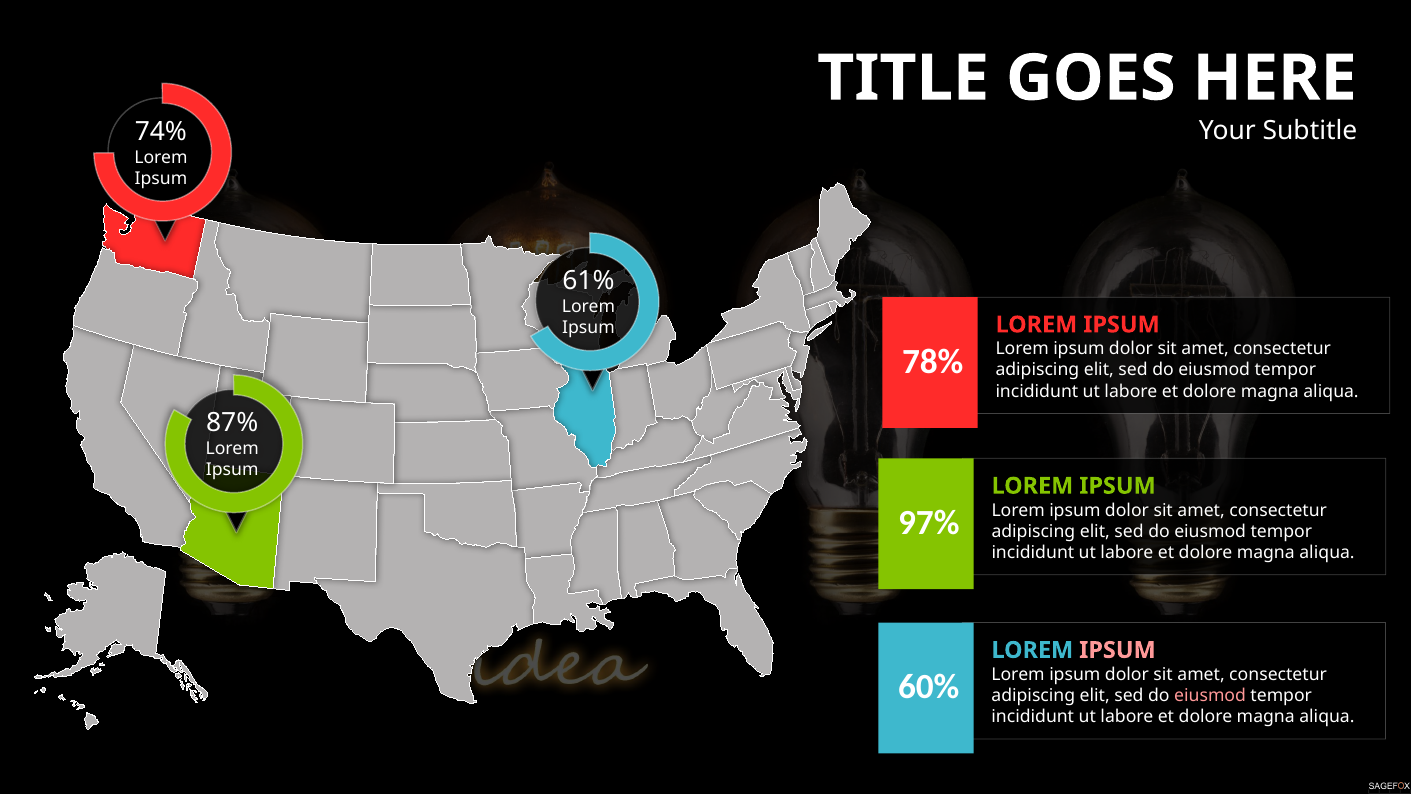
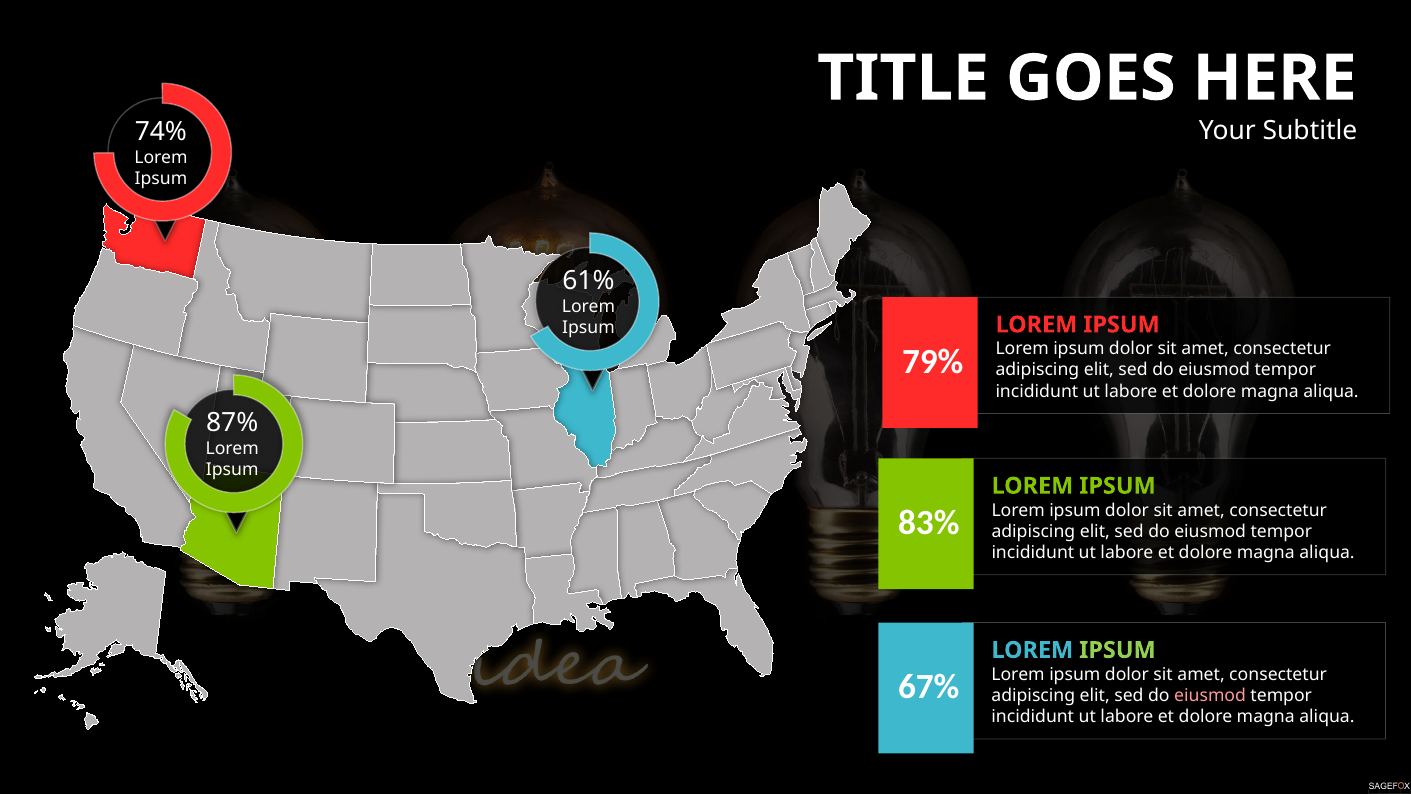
78%: 78% -> 79%
97%: 97% -> 83%
IPSUM at (1117, 650) colour: pink -> light green
60%: 60% -> 67%
